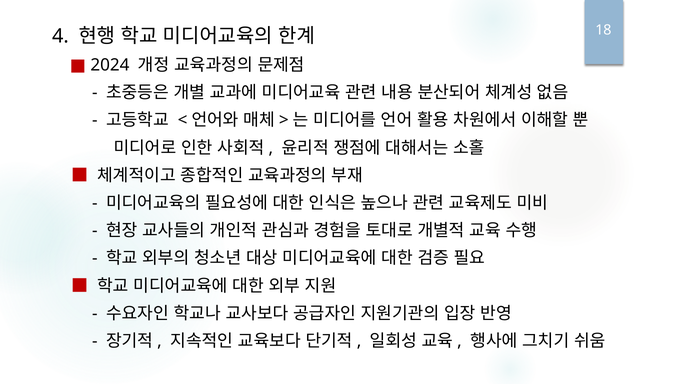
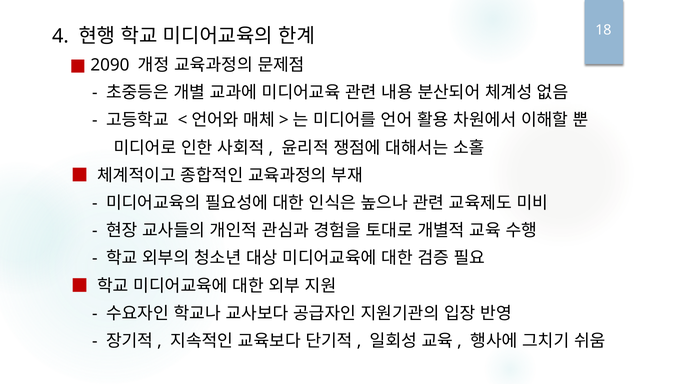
2024: 2024 -> 2090
